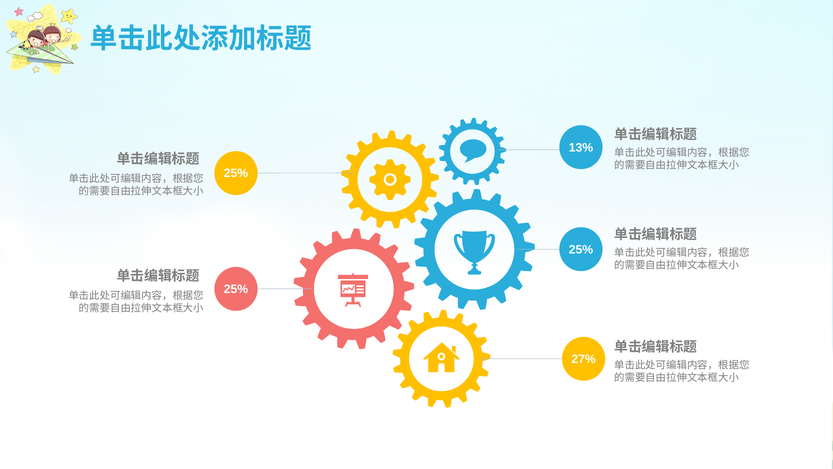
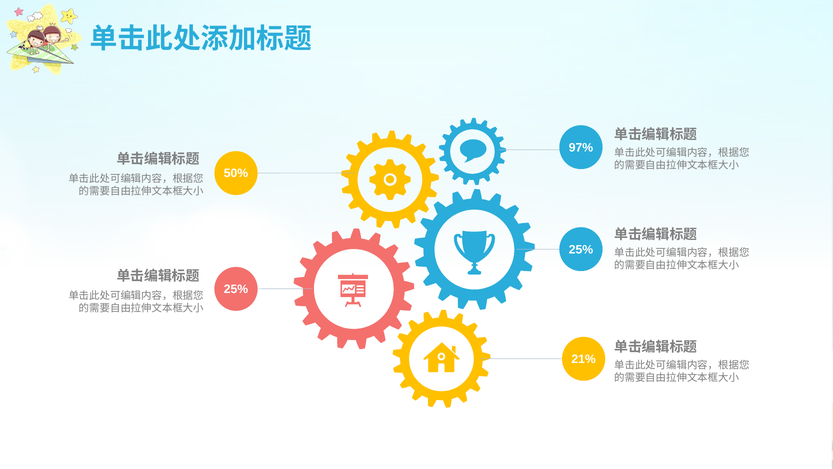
13%: 13% -> 97%
25% at (236, 173): 25% -> 50%
27%: 27% -> 21%
